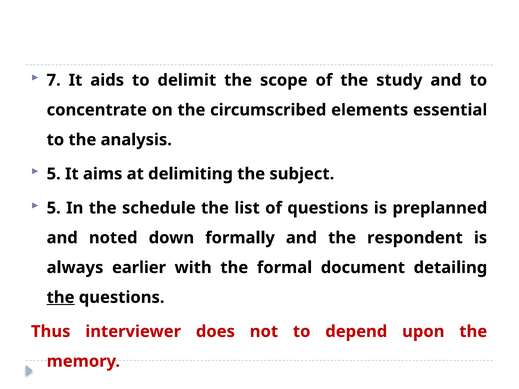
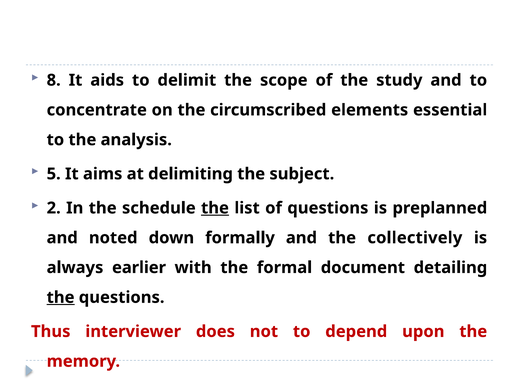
7: 7 -> 8
5 at (54, 208): 5 -> 2
the at (215, 208) underline: none -> present
respondent: respondent -> collectively
